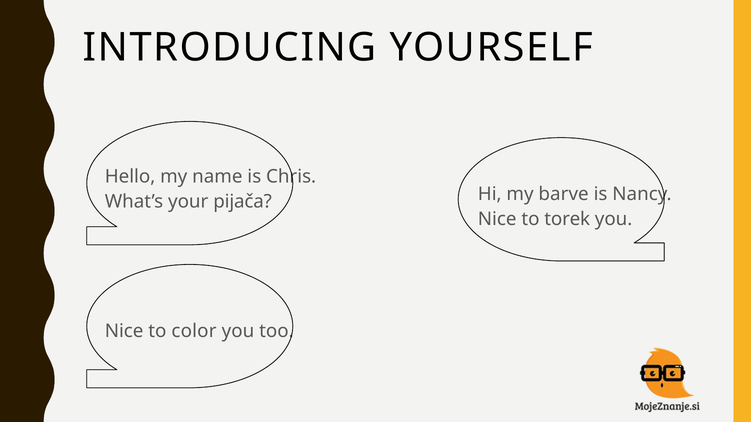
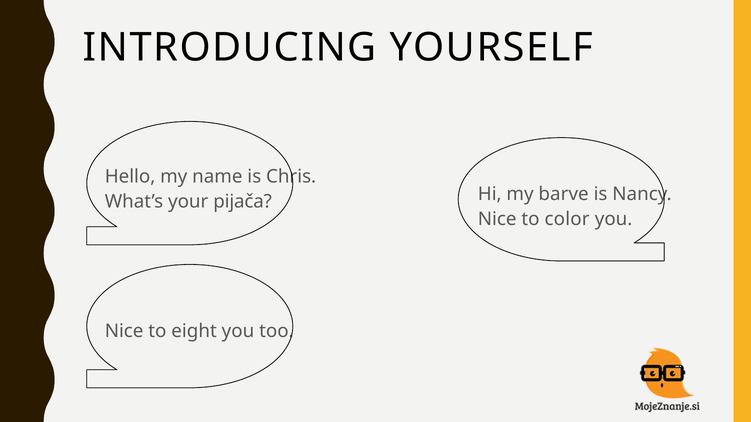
torek: torek -> color
color: color -> eight
